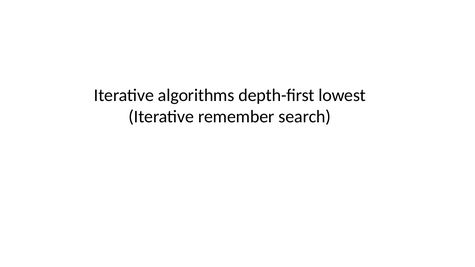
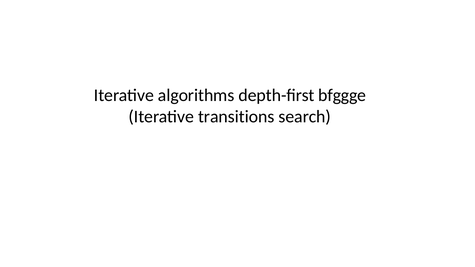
lowest: lowest -> bfggge
remember: remember -> transitions
